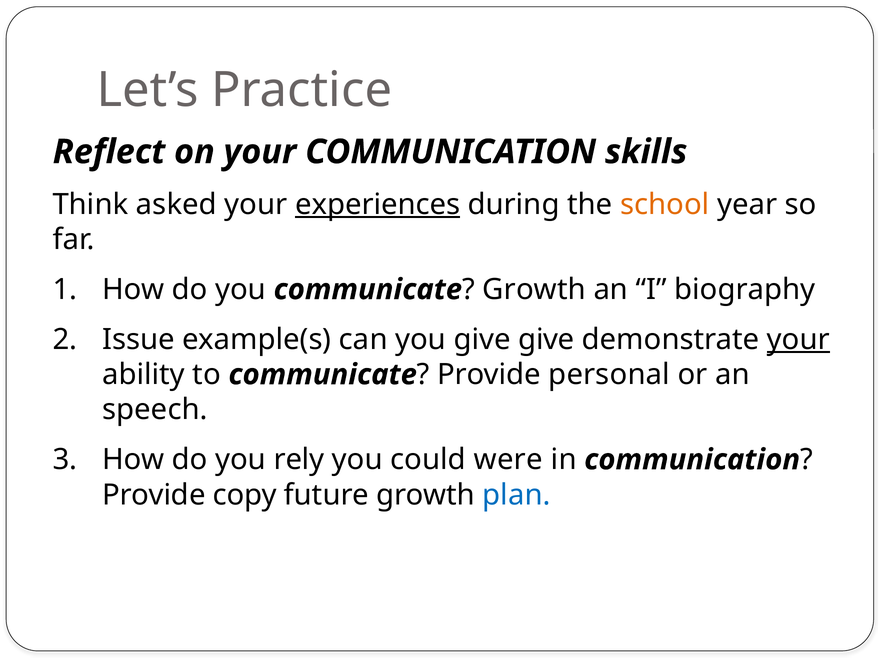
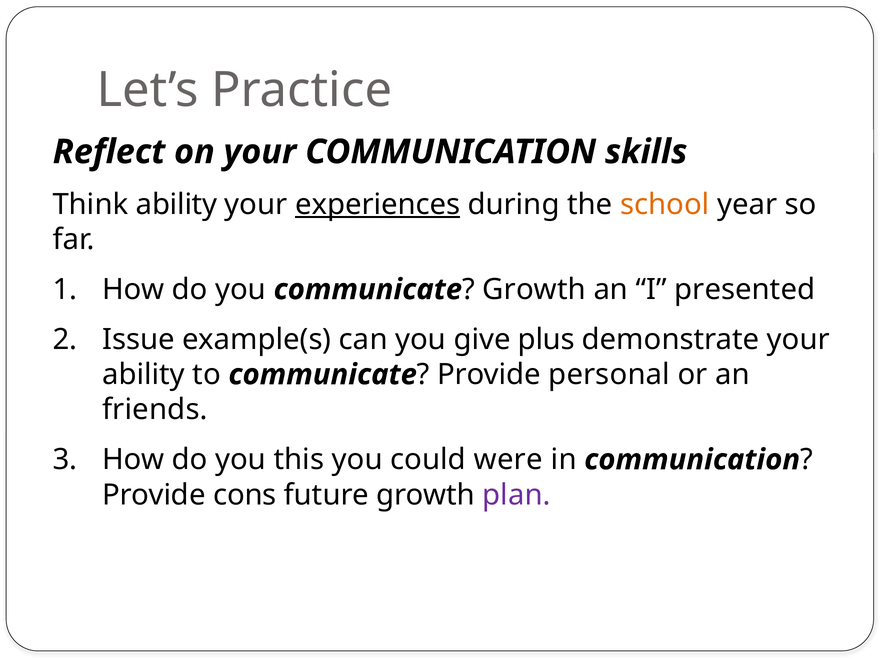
Think asked: asked -> ability
biography: biography -> presented
give give: give -> plus
your at (798, 339) underline: present -> none
speech: speech -> friends
rely: rely -> this
copy: copy -> cons
plan colour: blue -> purple
